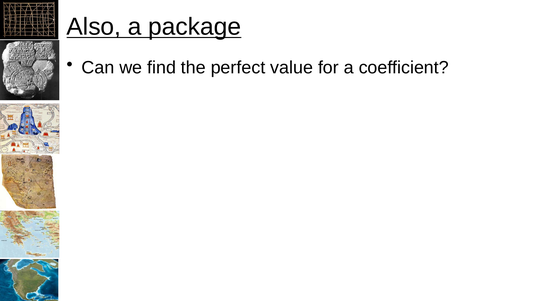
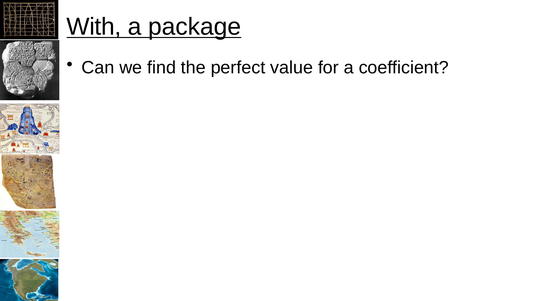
Also: Also -> With
